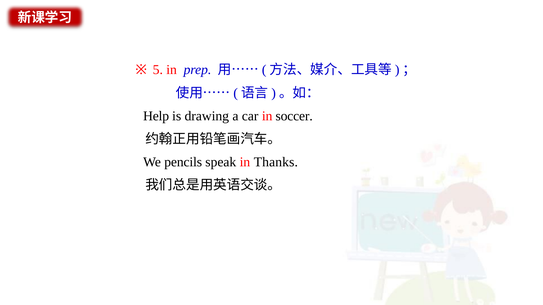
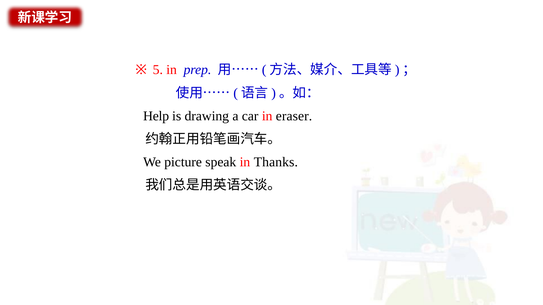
soccer: soccer -> eraser
pencils: pencils -> picture
